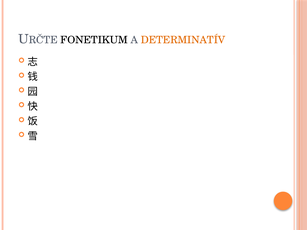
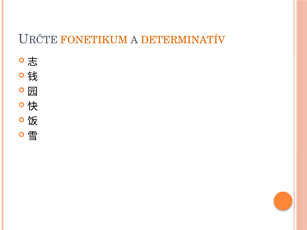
FONETIKUM colour: black -> orange
